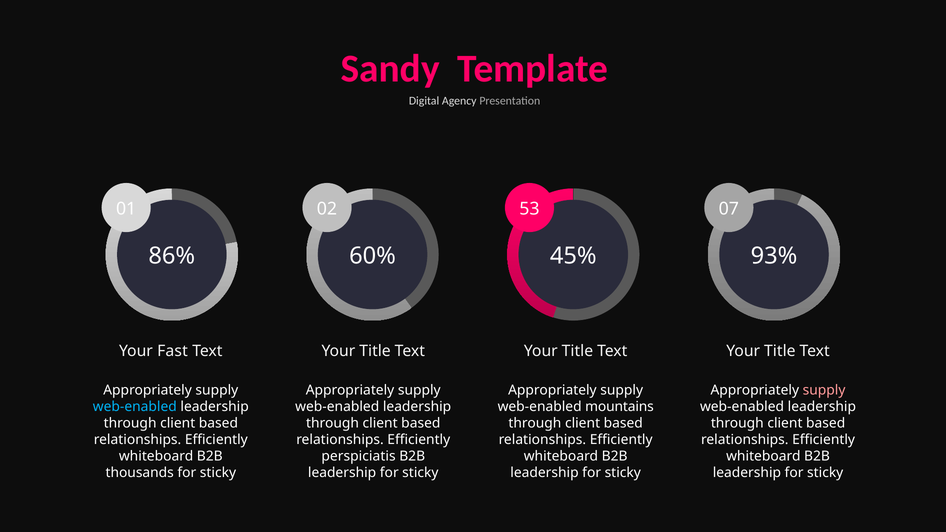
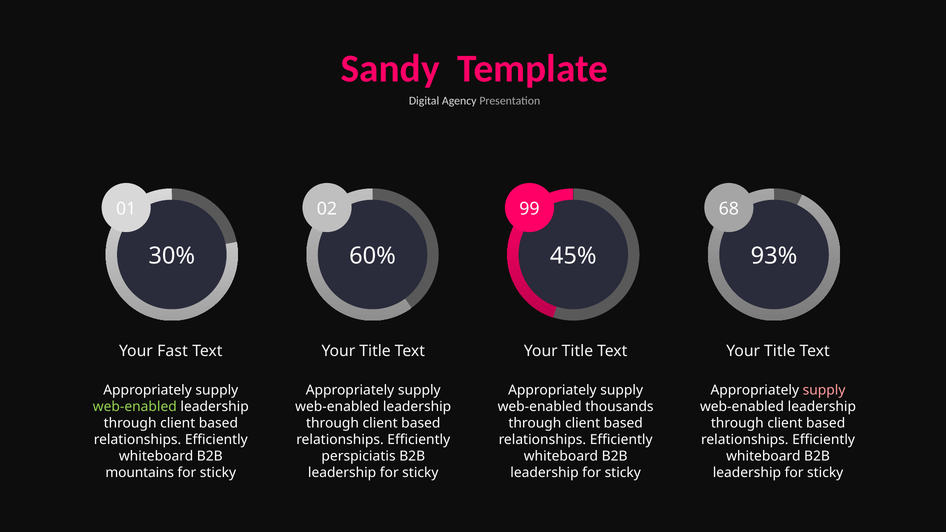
53: 53 -> 99
07: 07 -> 68
86%: 86% -> 30%
web-enabled at (135, 407) colour: light blue -> light green
mountains: mountains -> thousands
thousands: thousands -> mountains
